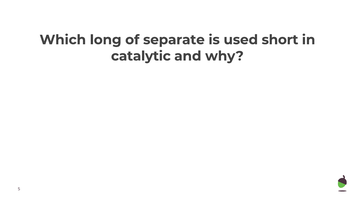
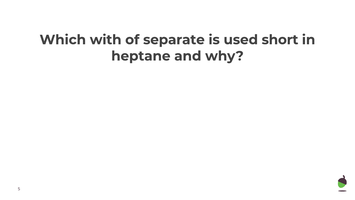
long: long -> with
catalytic: catalytic -> heptane
